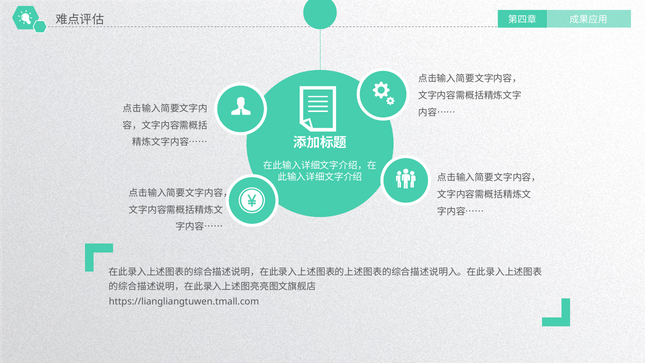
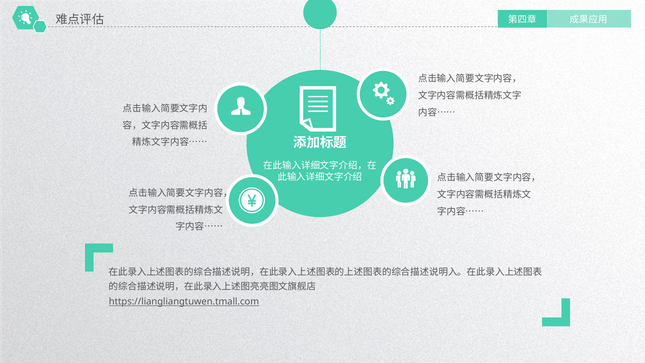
https://liangliangtuwen.tmall.com underline: none -> present
